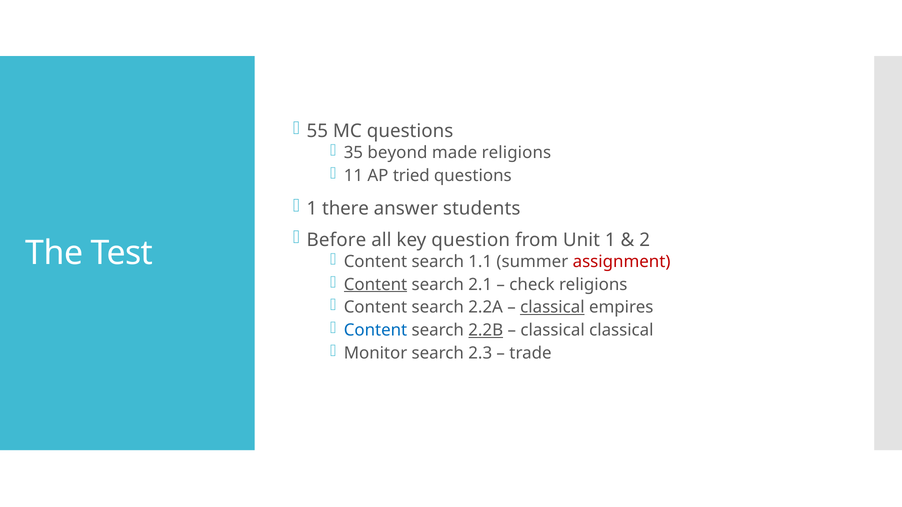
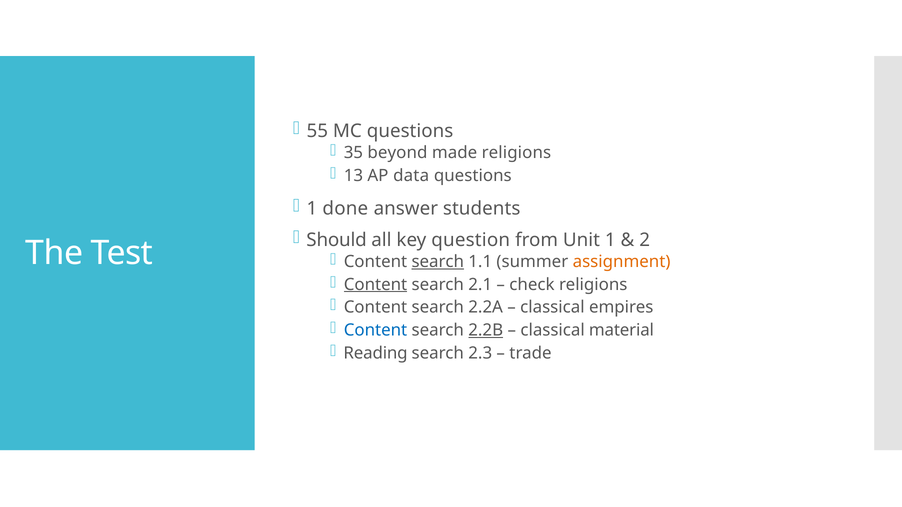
11: 11 -> 13
tried: tried -> data
there: there -> done
Before: Before -> Should
search at (438, 262) underline: none -> present
assignment colour: red -> orange
classical at (552, 308) underline: present -> none
classical classical: classical -> material
Monitor: Monitor -> Reading
